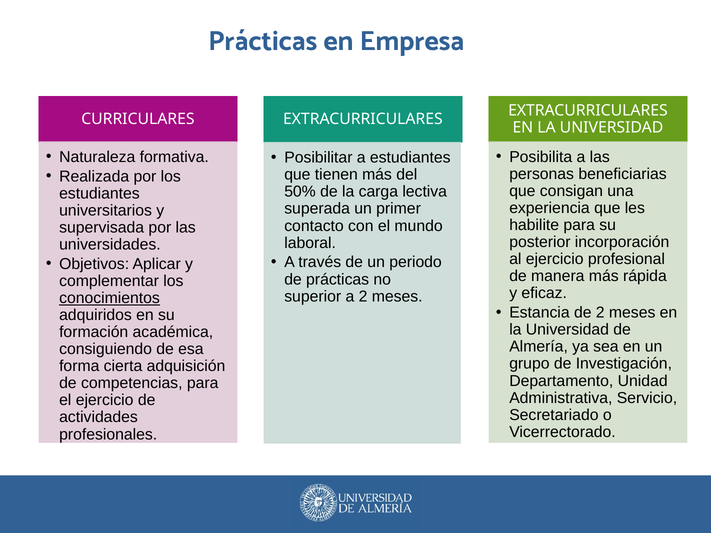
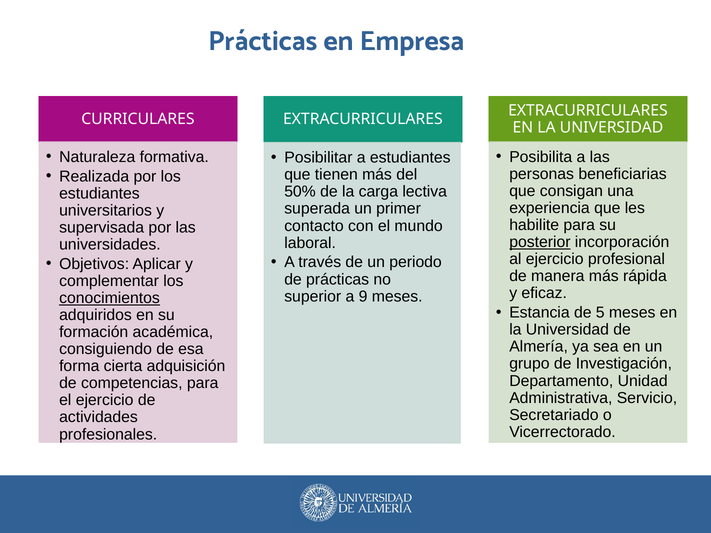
posterior underline: none -> present
a 2: 2 -> 9
de 2: 2 -> 5
